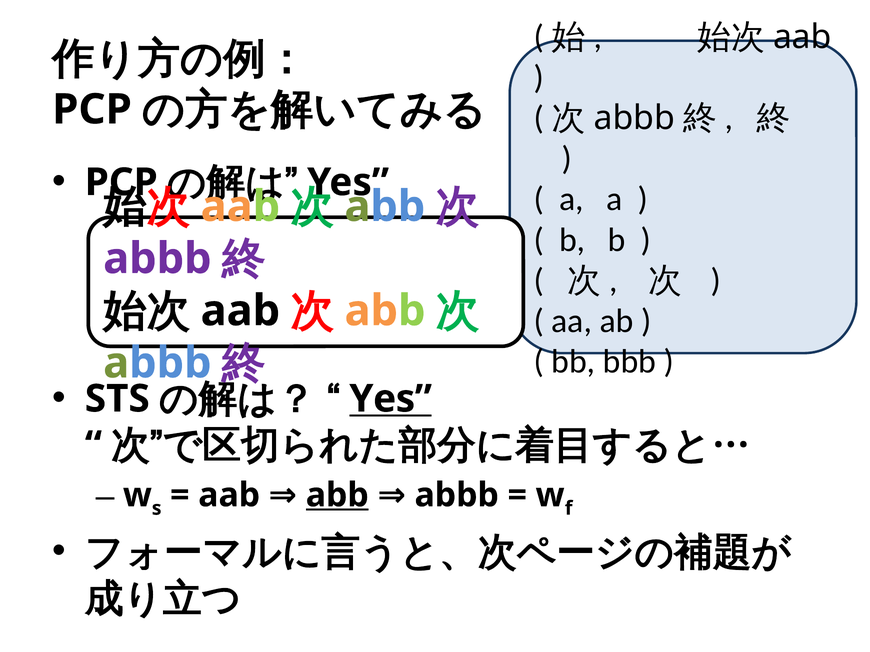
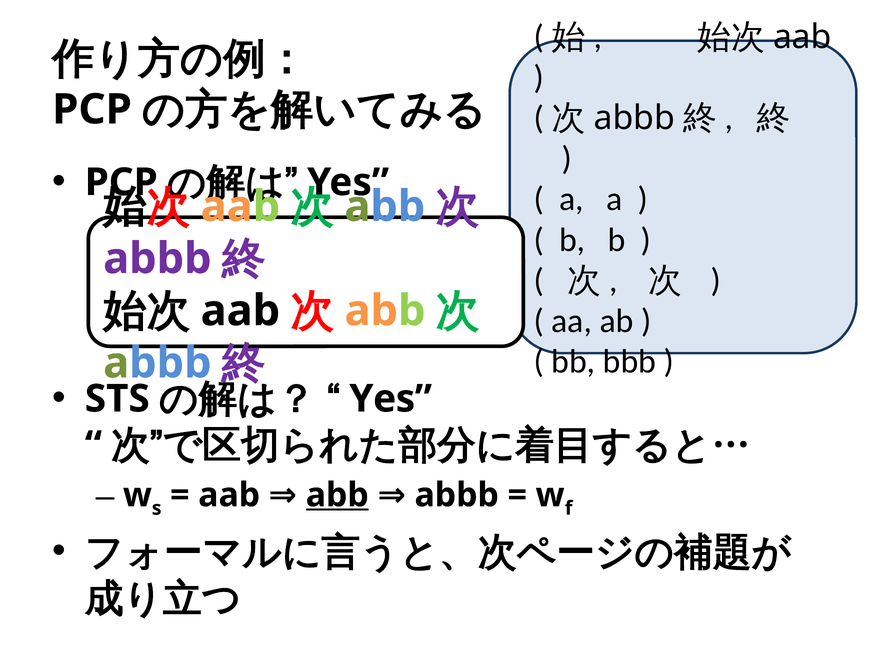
Yes at (391, 399) underline: present -> none
